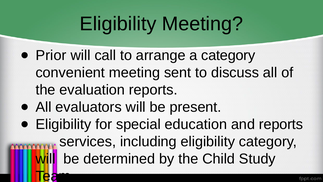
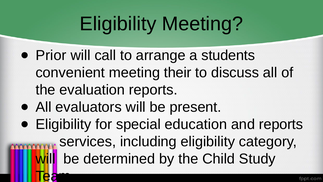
a category: category -> students
sent: sent -> their
